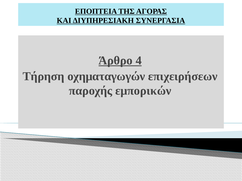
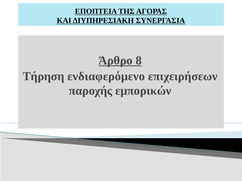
4: 4 -> 8
οχηματαγωγών: οχηματαγωγών -> ενδιαφερόμενο
